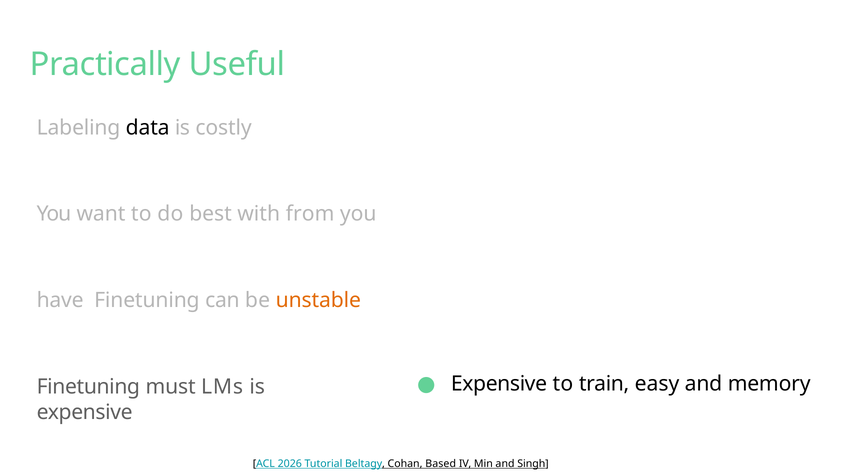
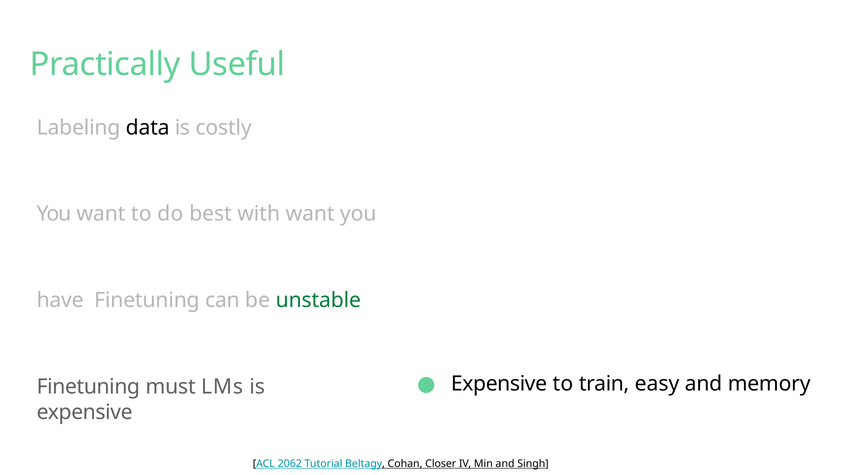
with from: from -> want
unstable colour: orange -> green
2026: 2026 -> 2062
Based: Based -> Closer
